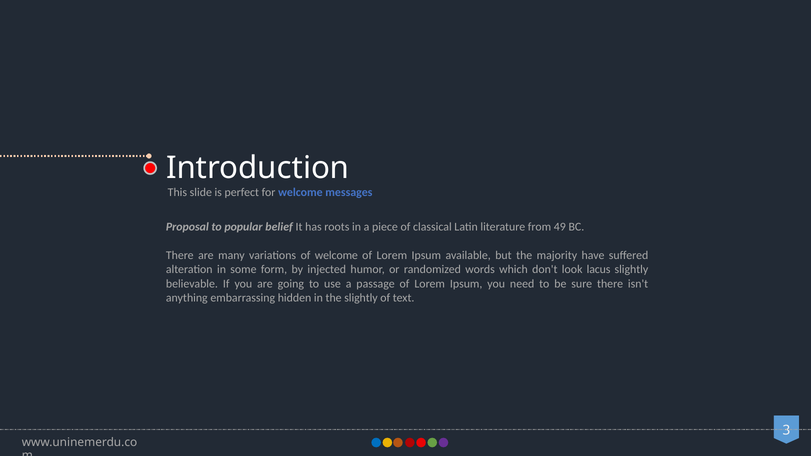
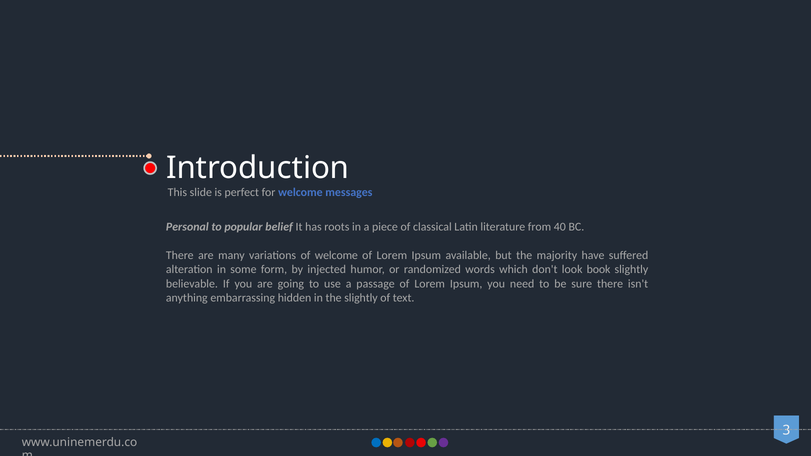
Proposal: Proposal -> Personal
49: 49 -> 40
lacus: lacus -> book
